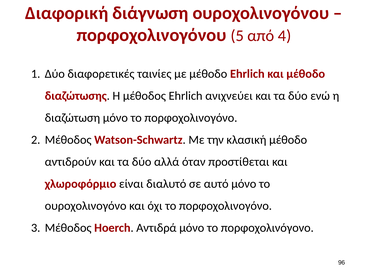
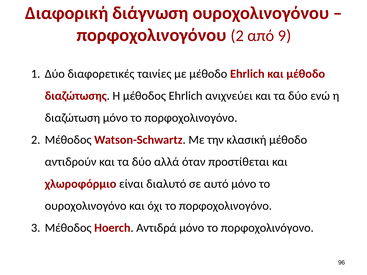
πορφοχολινογόνου 5: 5 -> 2
4: 4 -> 9
